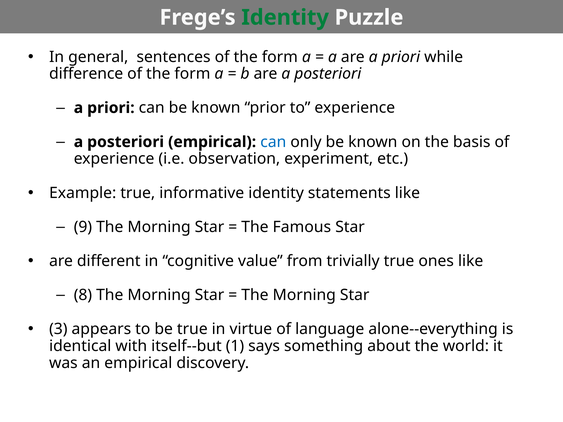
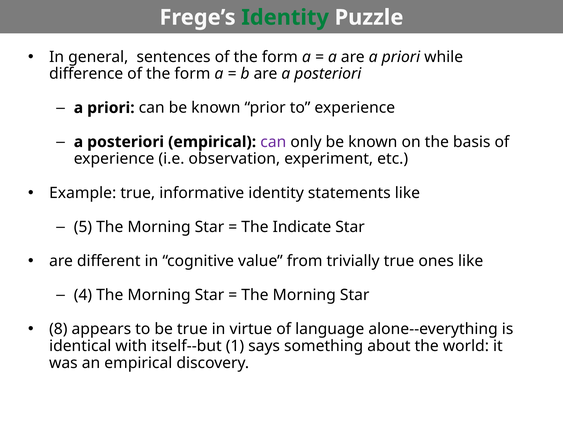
can at (273, 142) colour: blue -> purple
9: 9 -> 5
Famous: Famous -> Indicate
8: 8 -> 4
3: 3 -> 8
